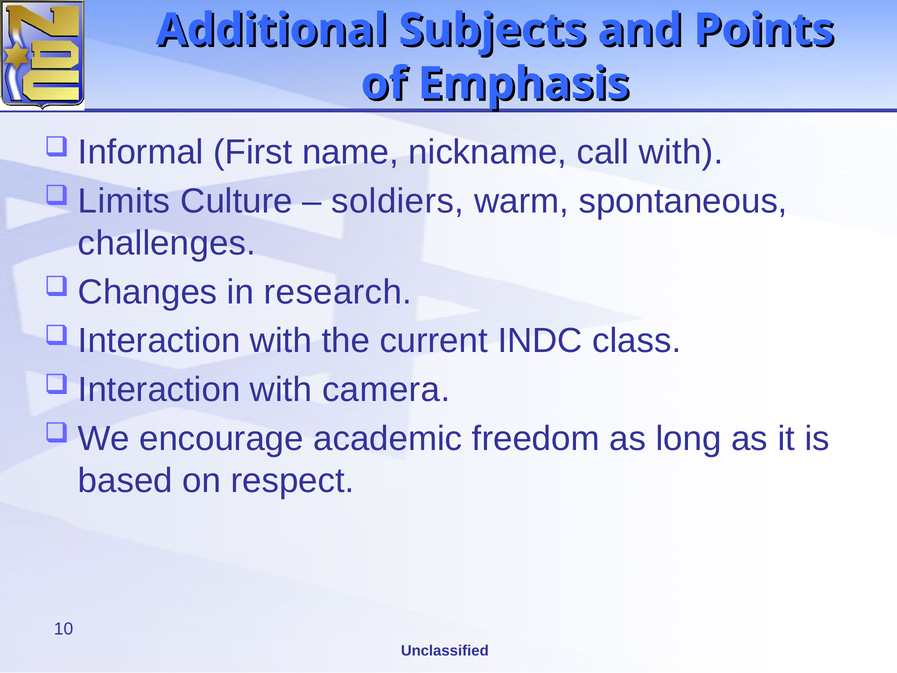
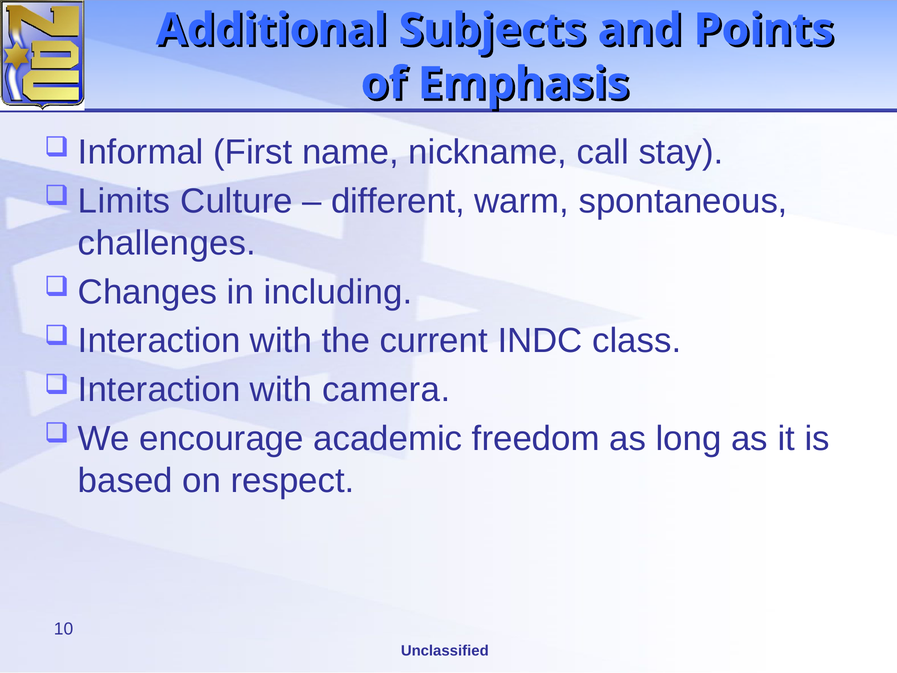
call with: with -> stay
soldiers: soldiers -> different
research: research -> including
